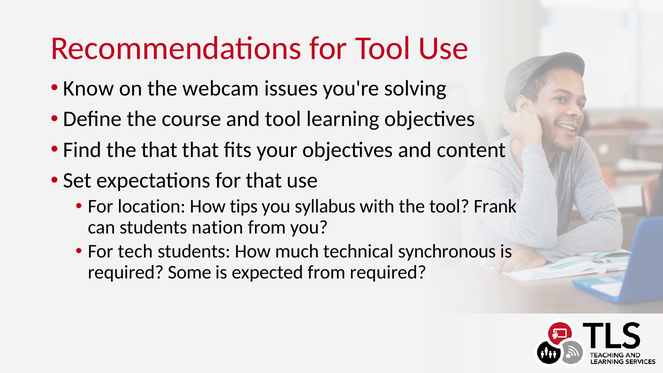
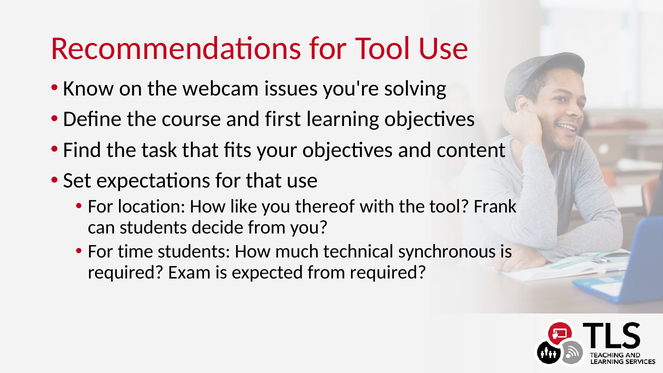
and tool: tool -> first
the that: that -> task
tips: tips -> like
syllabus: syllabus -> thereof
nation: nation -> decide
tech: tech -> time
Some: Some -> Exam
